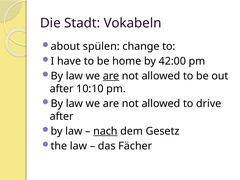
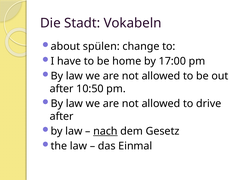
42:00: 42:00 -> 17:00
are at (111, 76) underline: present -> none
10:10: 10:10 -> 10:50
Fächer: Fächer -> Einmal
